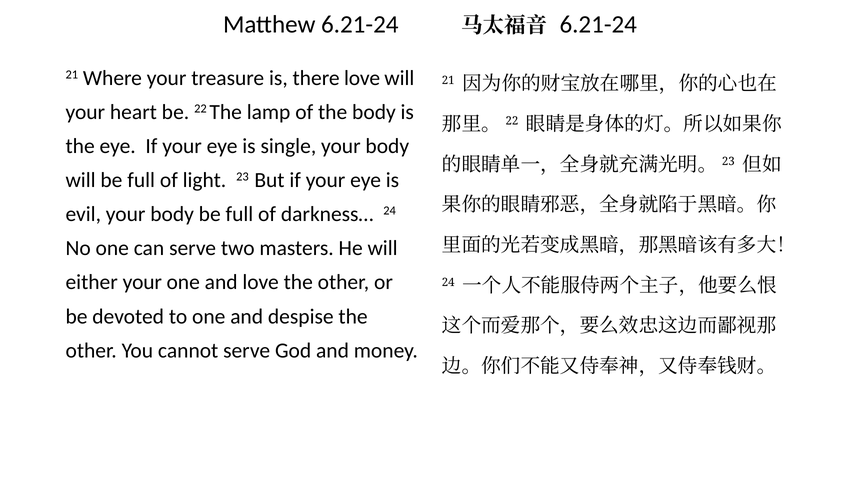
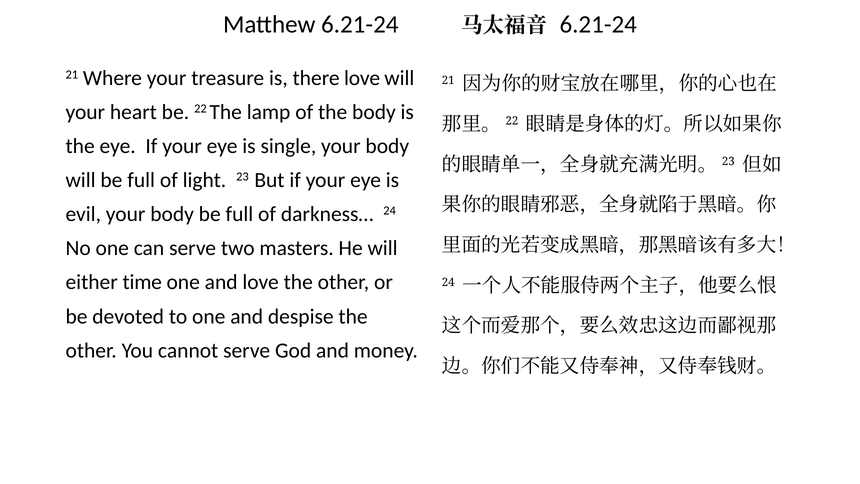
either your: your -> time
